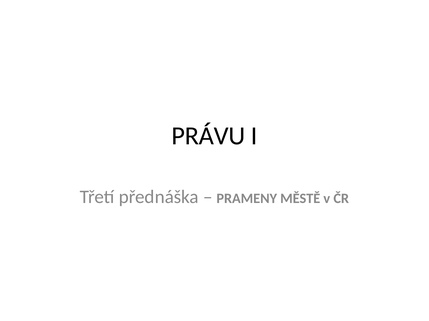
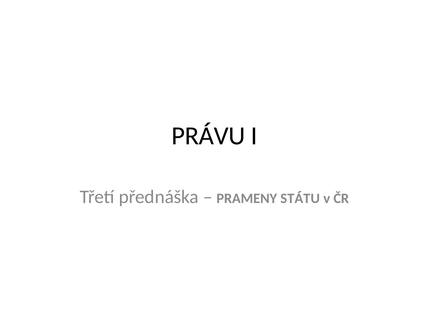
MĚSTĚ: MĚSTĚ -> STÁTU
